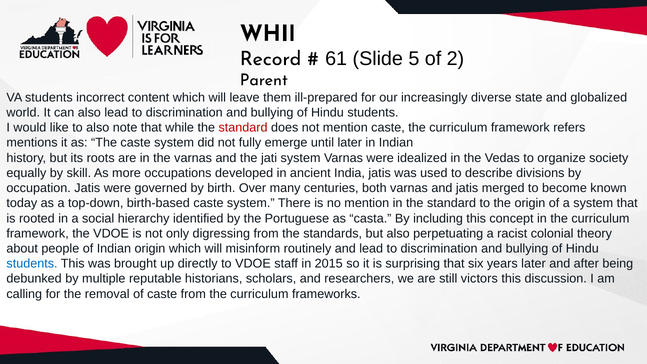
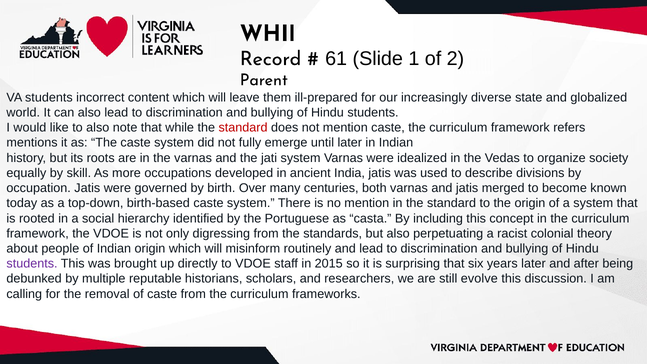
5: 5 -> 1
students at (32, 264) colour: blue -> purple
victors: victors -> evolve
